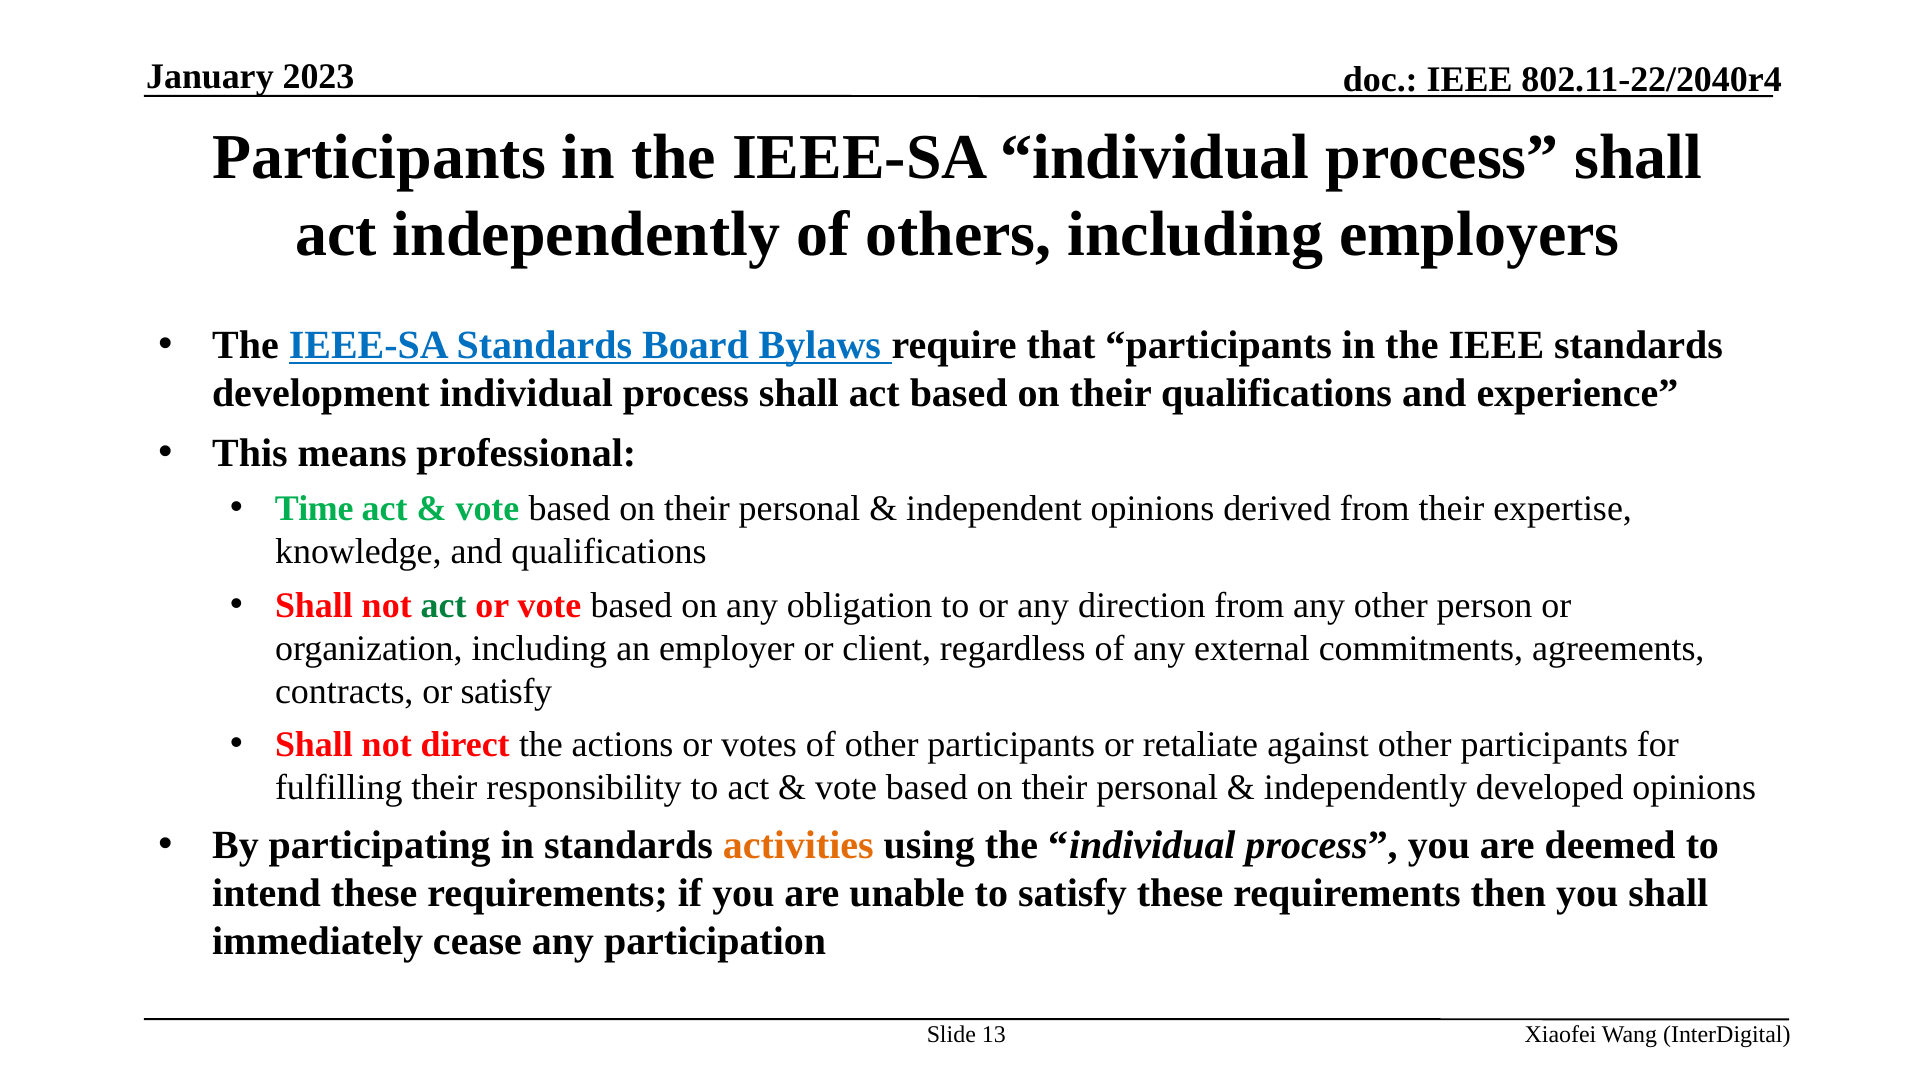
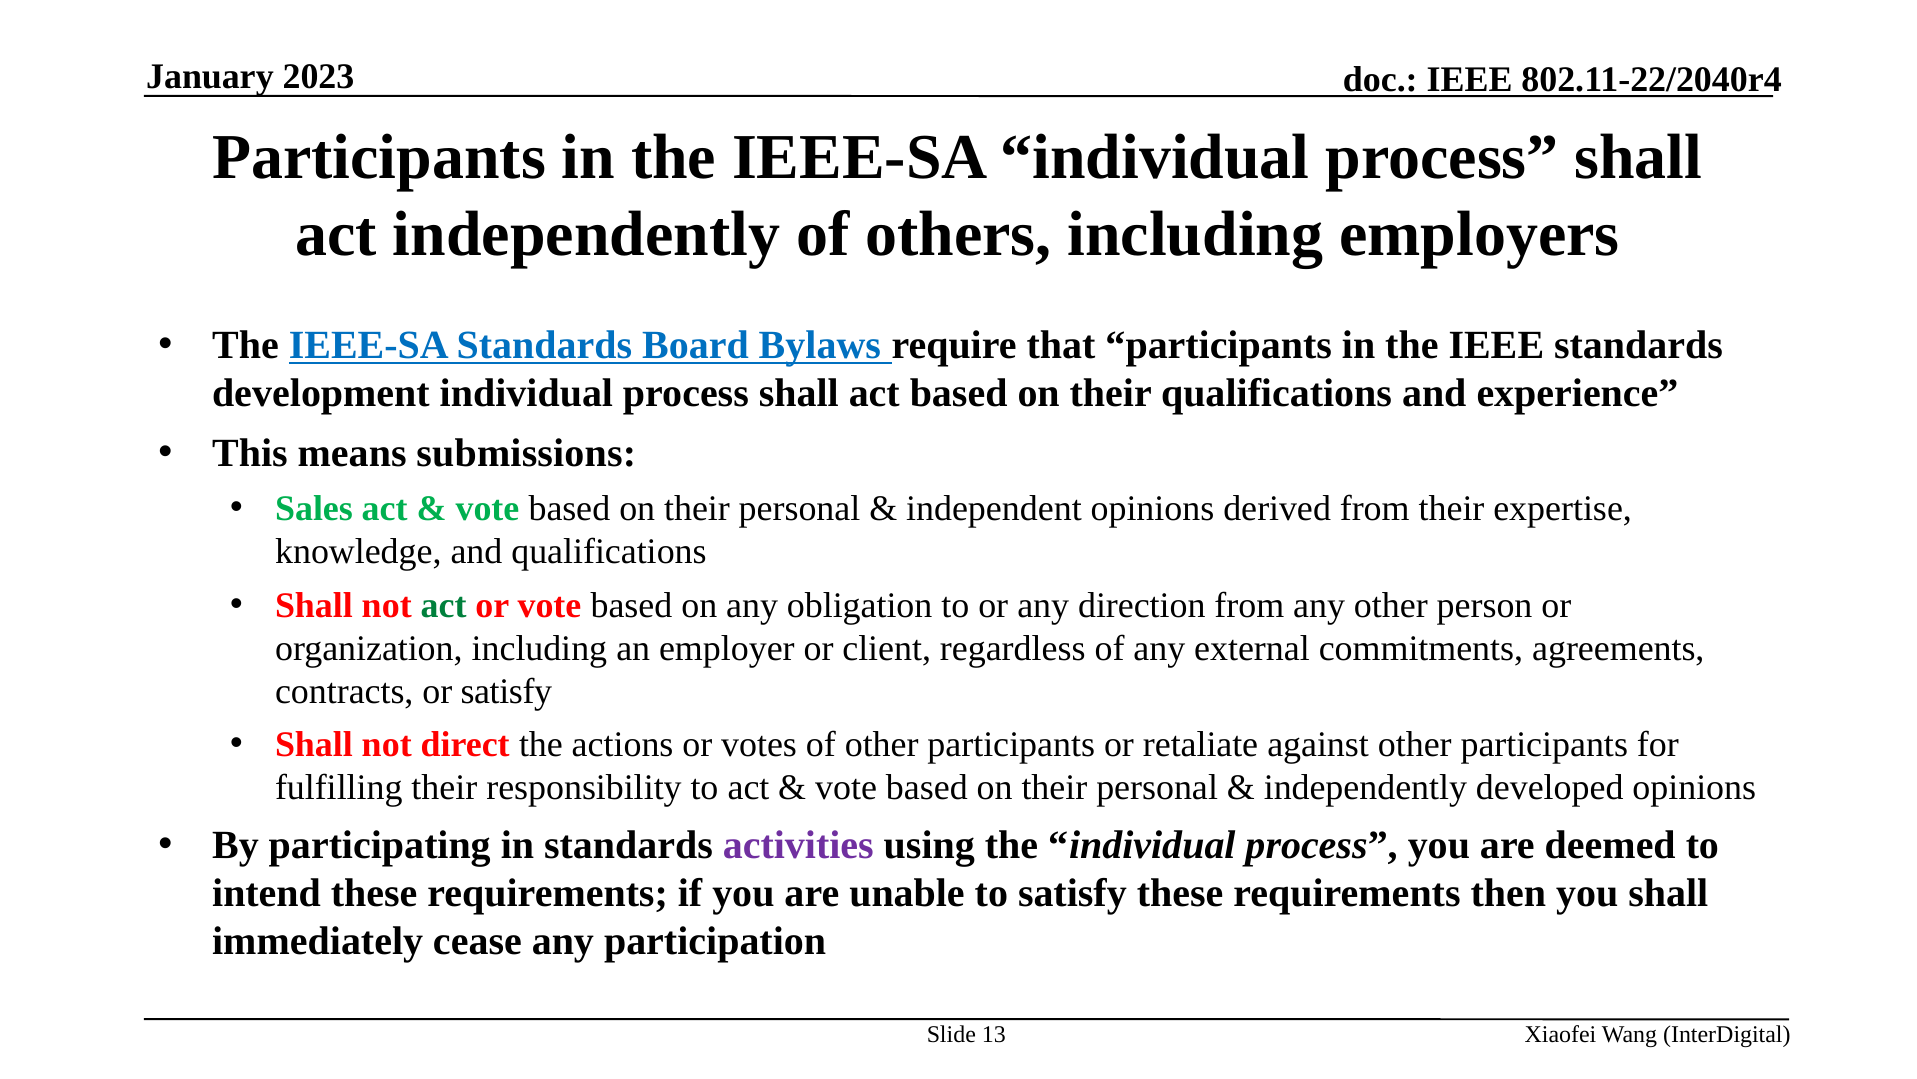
professional: professional -> submissions
Time: Time -> Sales
activities colour: orange -> purple
